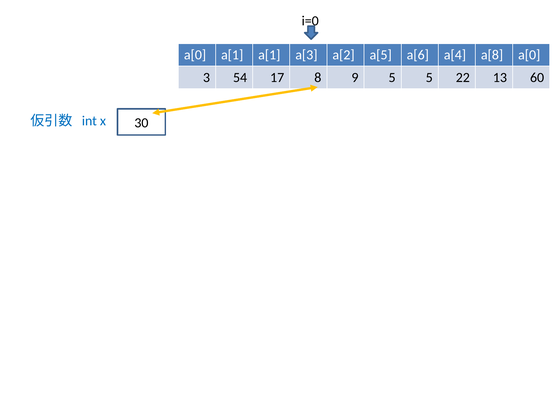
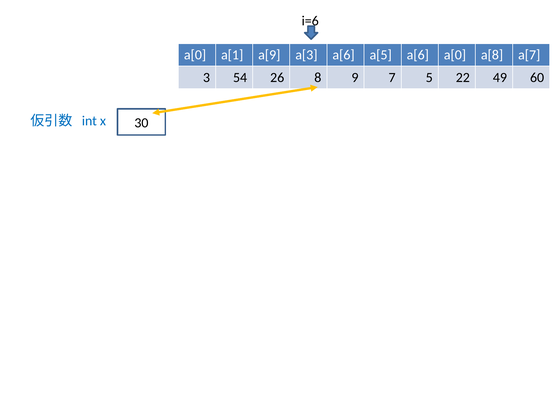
i=0: i=0 -> i=6
a[1 a[1: a[1 -> a[9
a[3 a[2: a[2 -> a[6
a[6 a[4: a[4 -> a[0
a[8 a[0: a[0 -> a[7
17: 17 -> 26
9 5: 5 -> 7
13: 13 -> 49
